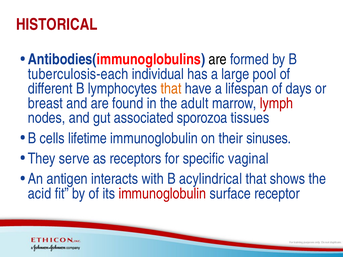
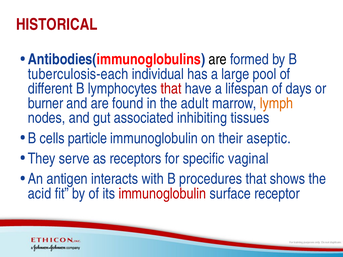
that at (171, 89) colour: orange -> red
breast: breast -> burner
lymph colour: red -> orange
sporozoa: sporozoa -> inhibiting
lifetime: lifetime -> particle
sinuses: sinuses -> aseptic
acylindrical: acylindrical -> procedures
